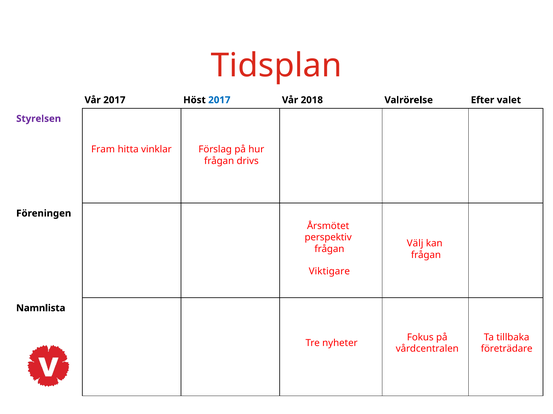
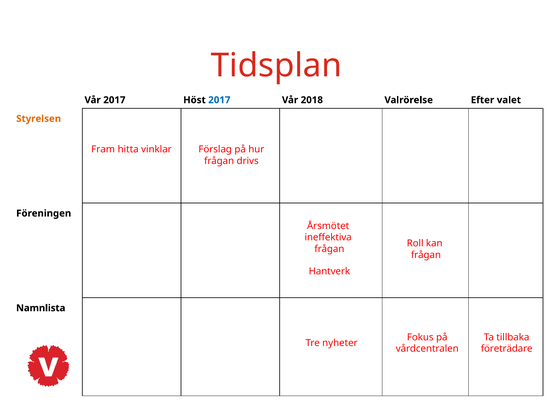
Styrelsen colour: purple -> orange
perspektiv: perspektiv -> ineffektiva
Välj: Välj -> Roll
Viktigare: Viktigare -> Hantverk
